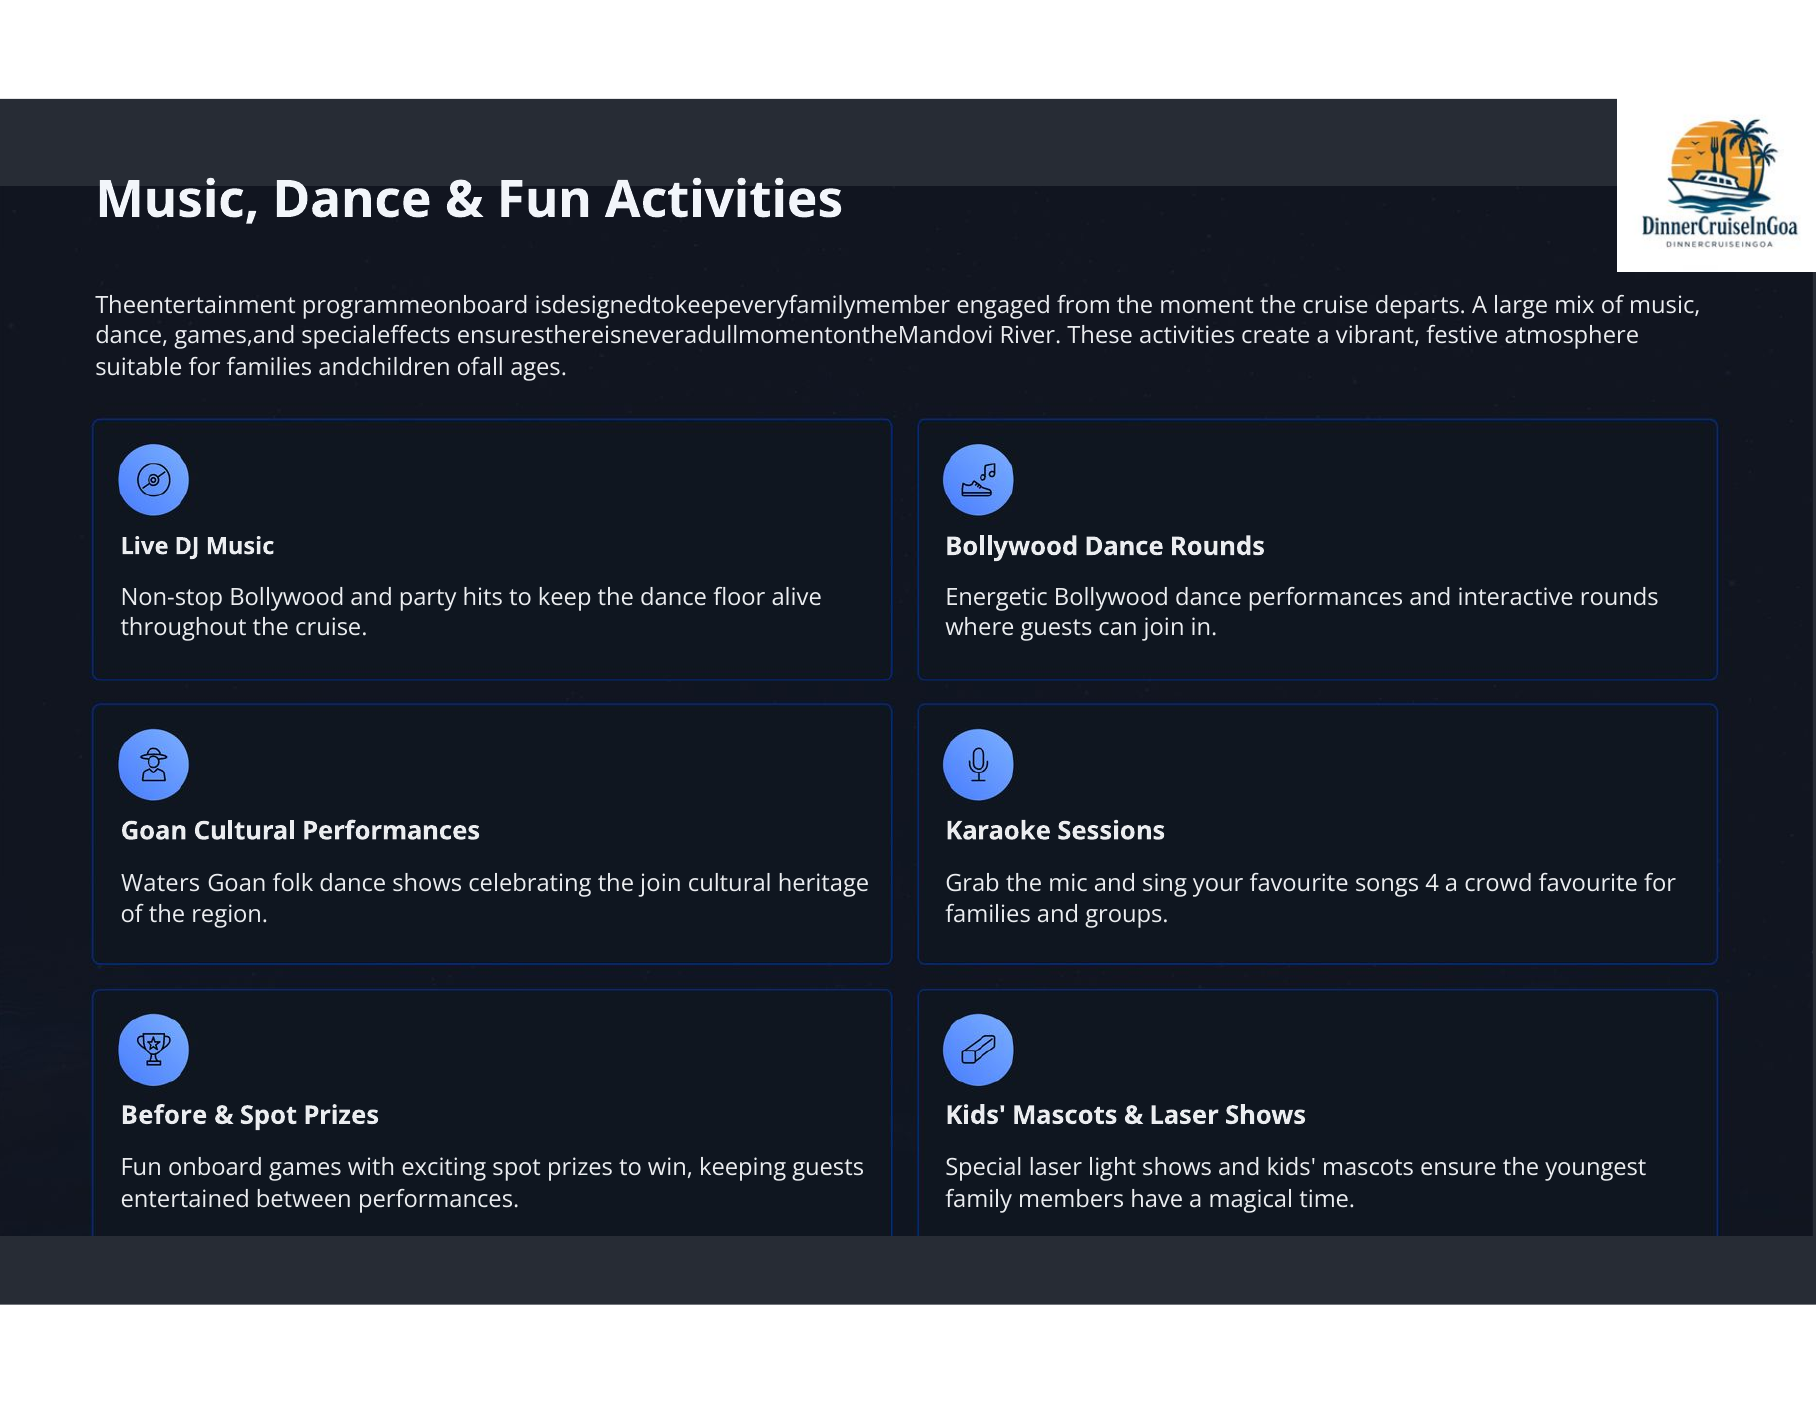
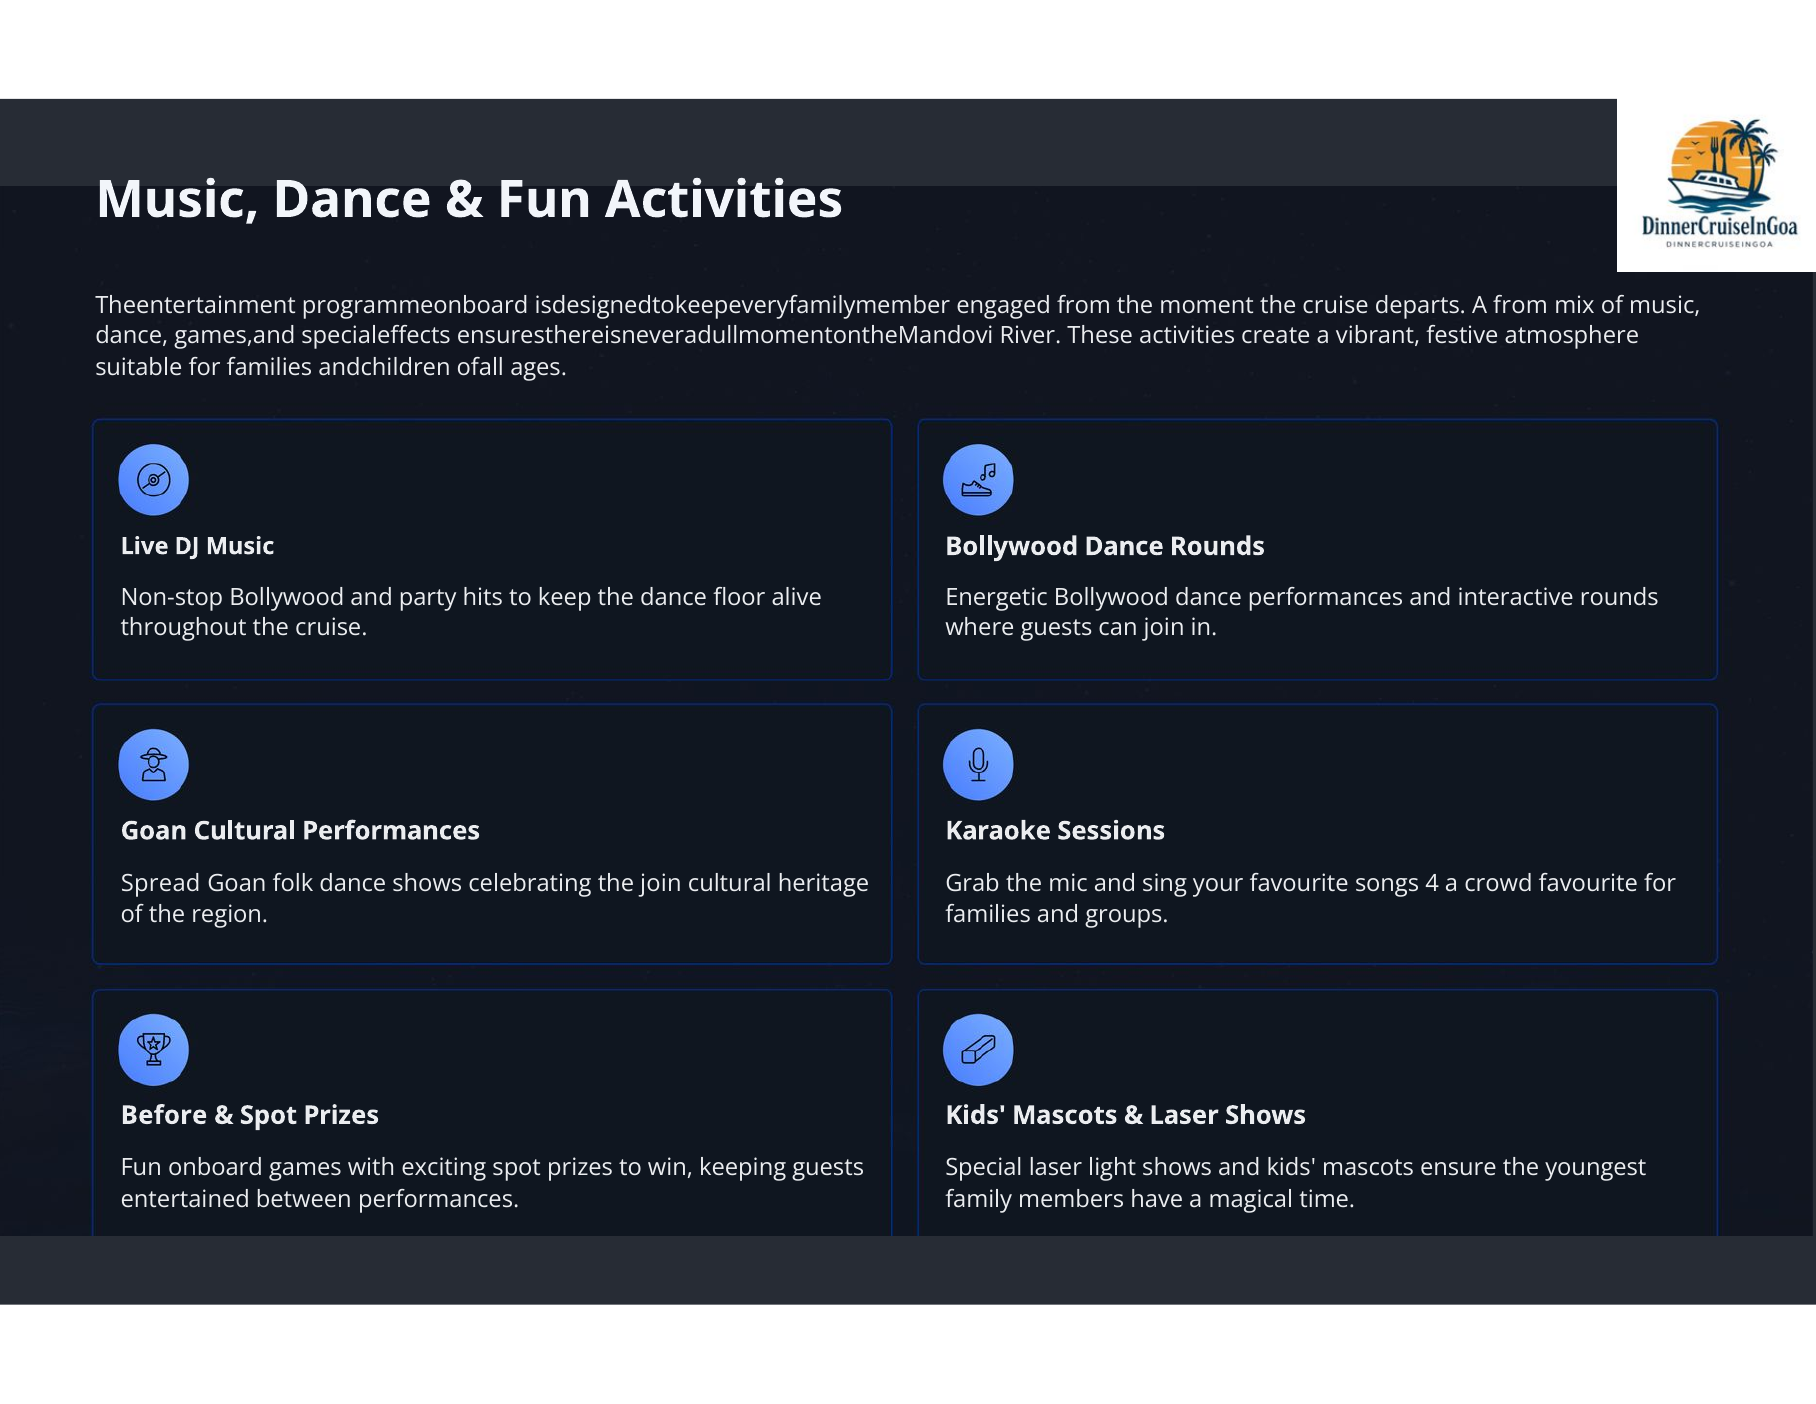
A large: large -> from
Waters: Waters -> Spread
